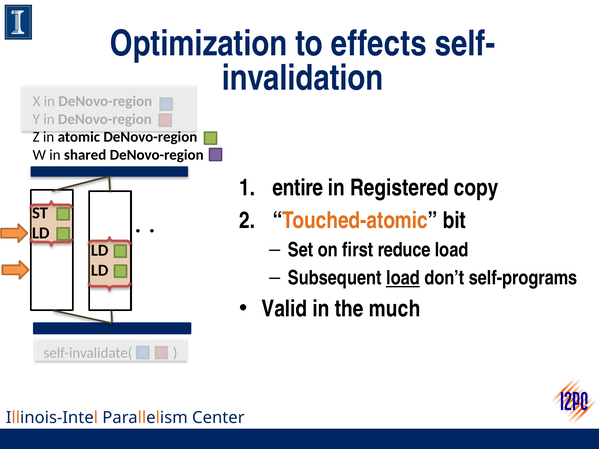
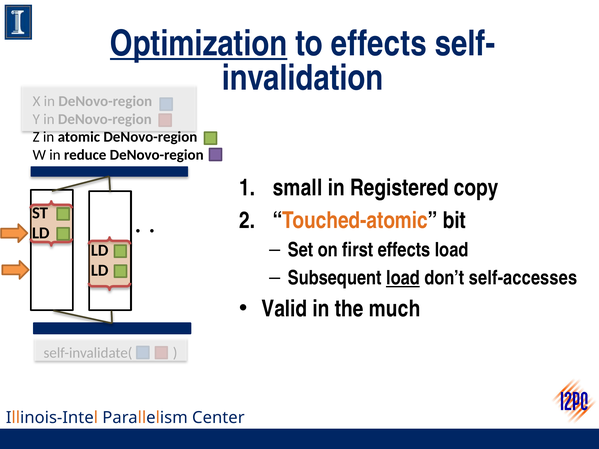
Optimization underline: none -> present
shared: shared -> reduce
entire: entire -> small
first reduce: reduce -> effects
self-programs: self-programs -> self-accesses
